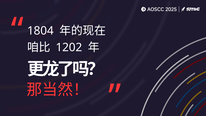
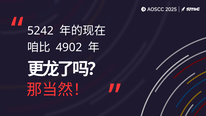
1804: 1804 -> 5242
1202: 1202 -> 4902
